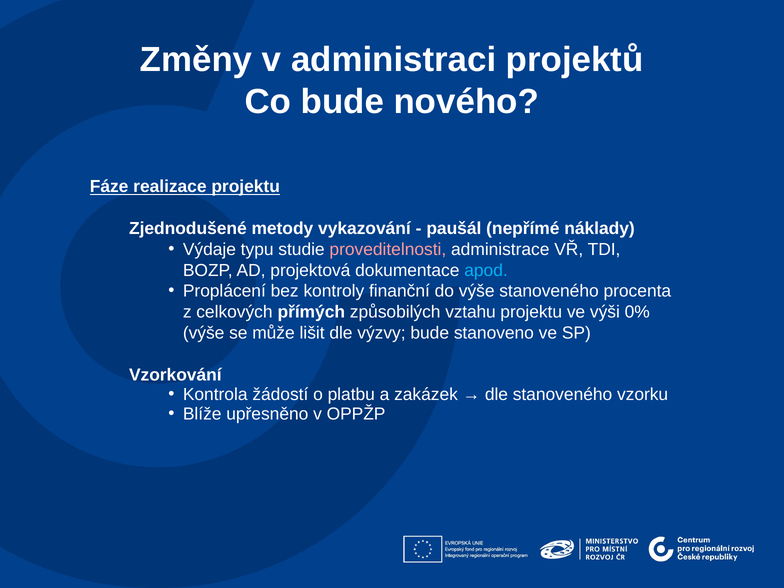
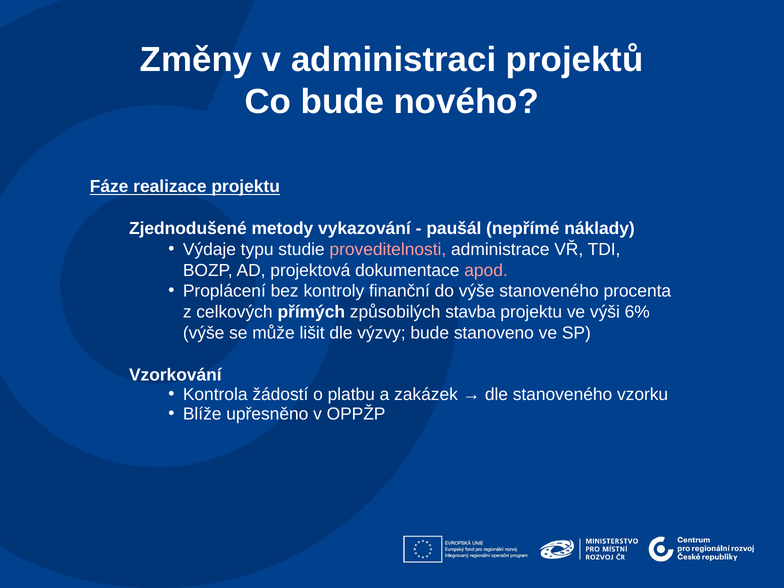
apod colour: light blue -> pink
vztahu: vztahu -> stavba
0%: 0% -> 6%
